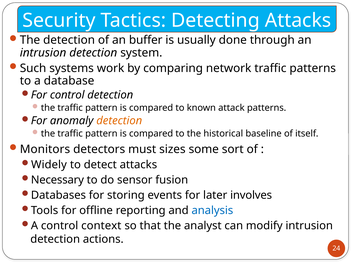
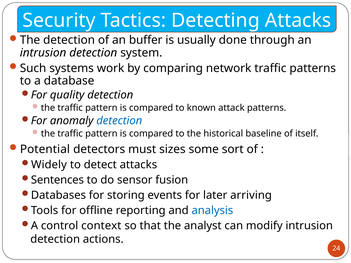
For control: control -> quality
detection at (119, 121) colour: orange -> blue
Monitors: Monitors -> Potential
Necessary: Necessary -> Sentences
involves: involves -> arriving
